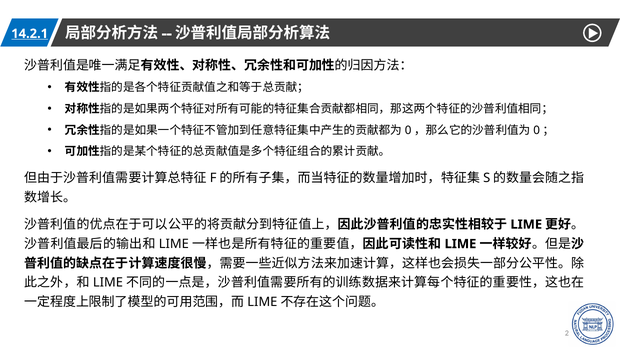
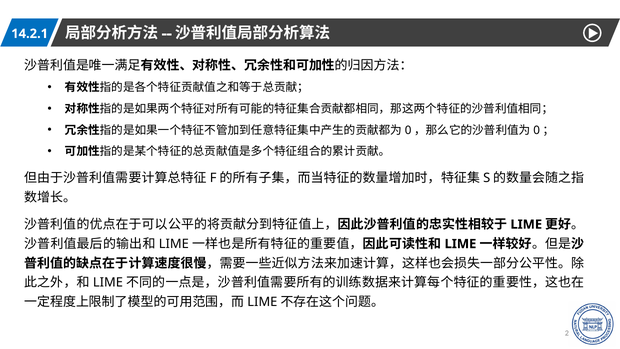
14.2.1 underline: present -> none
